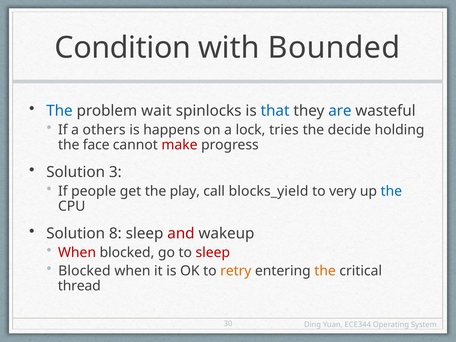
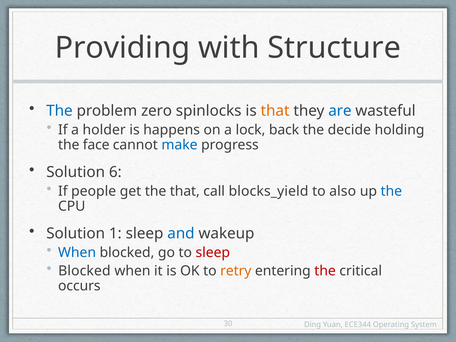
Condition: Condition -> Providing
Bounded: Bounded -> Structure
wait: wait -> zero
that at (275, 111) colour: blue -> orange
others: others -> holder
tries: tries -> back
make colour: red -> blue
3: 3 -> 6
the play: play -> that
very: very -> also
8: 8 -> 1
and colour: red -> blue
When at (77, 252) colour: red -> blue
the at (325, 271) colour: orange -> red
thread: thread -> occurs
